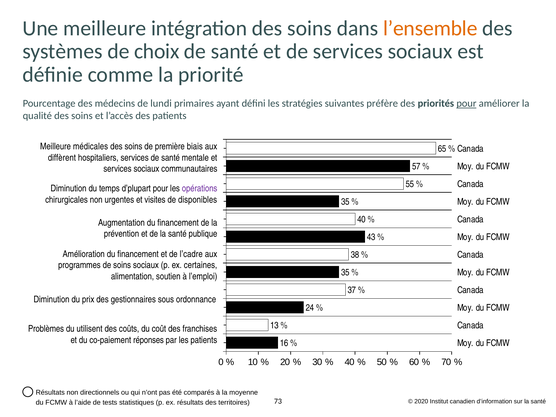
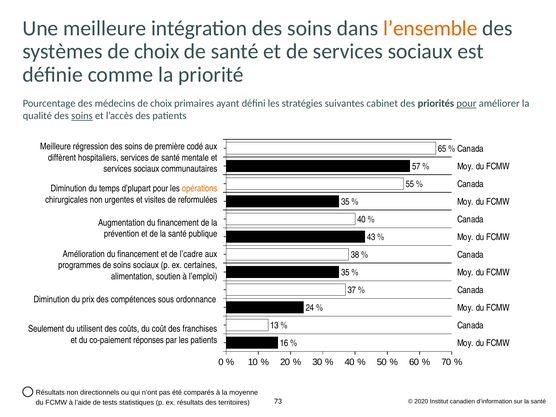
médecins de lundi: lundi -> choix
préfère: préfère -> cabinet
soins at (82, 116) underline: none -> present
médicales: médicales -> régression
biais: biais -> codé
opérations colour: purple -> orange
disponibles: disponibles -> reformulées
gestionnaires: gestionnaires -> compétences
Problèmes: Problèmes -> Seulement
